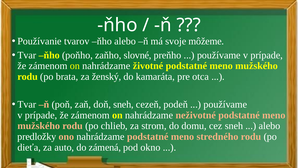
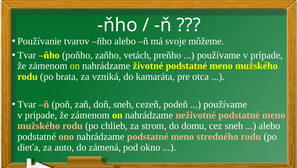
slovné: slovné -> vetách
ženský: ženský -> vzniká
predložky at (37, 136): predložky -> podstatné
